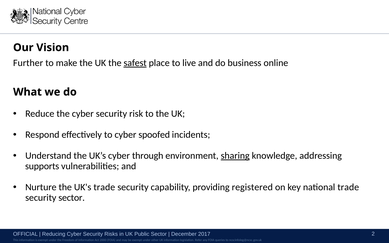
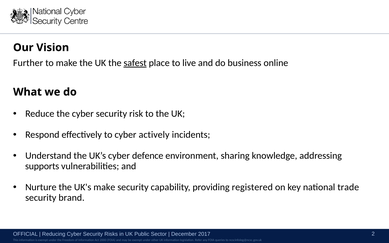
spoofed: spoofed -> actively
through: through -> defence
sharing underline: present -> none
UK's trade: trade -> make
security sector: sector -> brand
